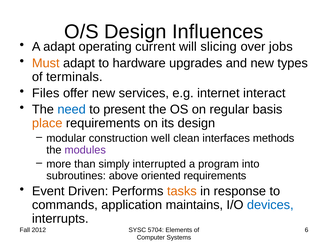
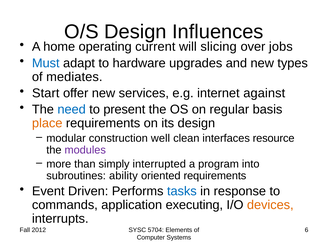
A adapt: adapt -> home
Must colour: orange -> blue
terminals: terminals -> mediates
Files: Files -> Start
interact: interact -> against
methods: methods -> resource
above: above -> ability
tasks colour: orange -> blue
maintains: maintains -> executing
devices colour: blue -> orange
